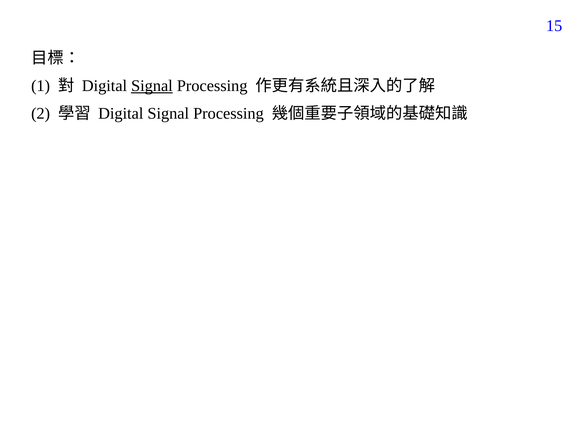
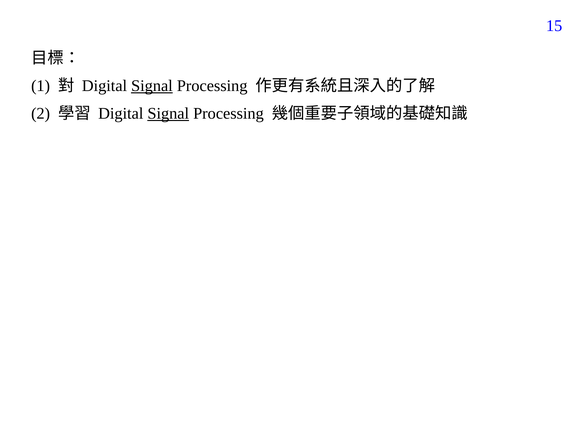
Signal at (168, 114) underline: none -> present
